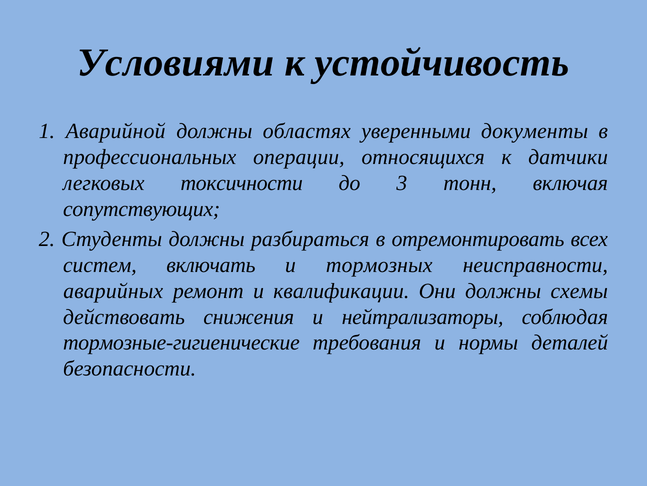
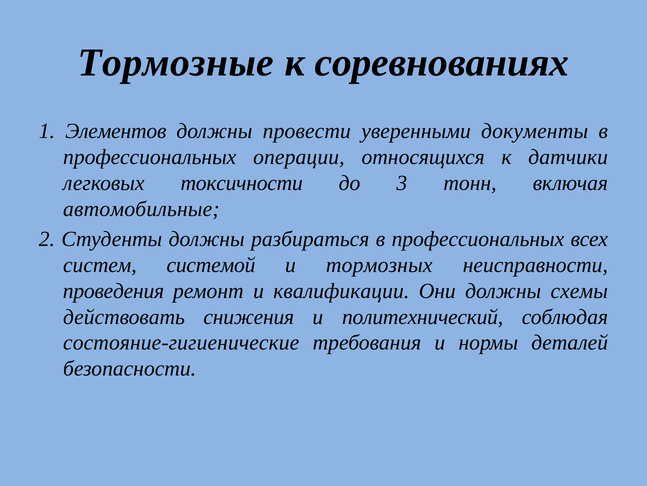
Условиями: Условиями -> Тормозные
устойчивость: устойчивость -> соревнованиях
Аварийной: Аварийной -> Элементов
областях: областях -> провести
сопутствующих: сопутствующих -> автомобильные
разбираться в отремонтировать: отремонтировать -> профессиональных
включать: включать -> системой
аварийных: аварийных -> проведения
нейтрализаторы: нейтрализаторы -> политехнический
тормозные-гигиенические: тормозные-гигиенические -> состояние-гигиенические
